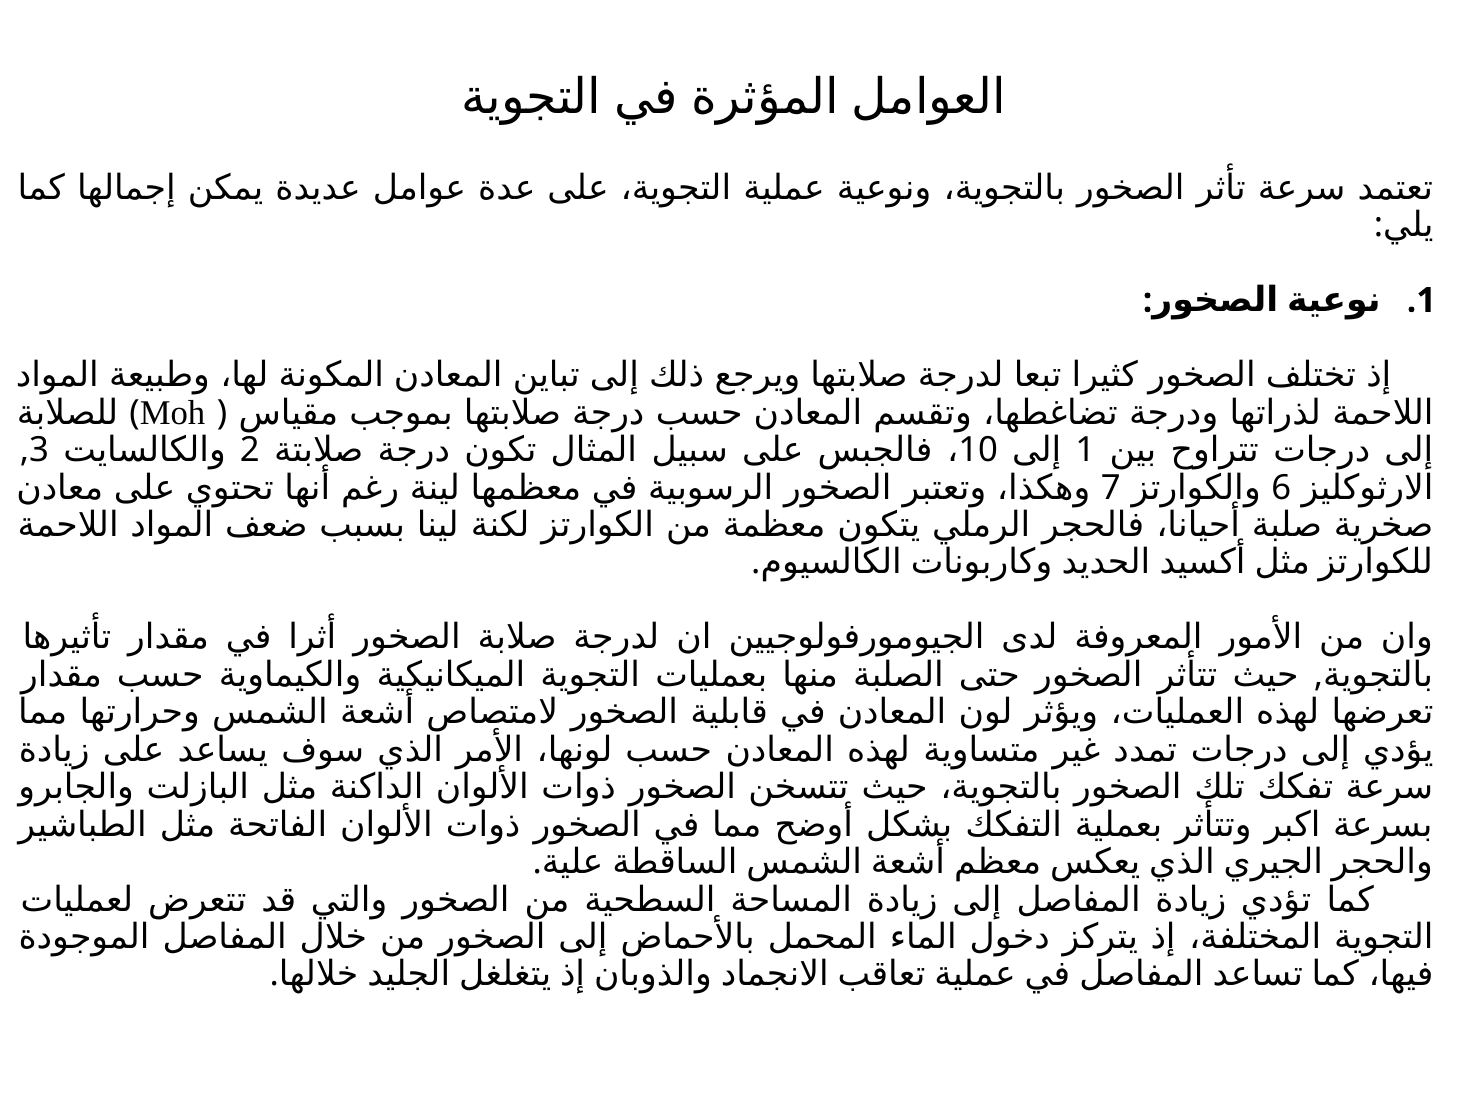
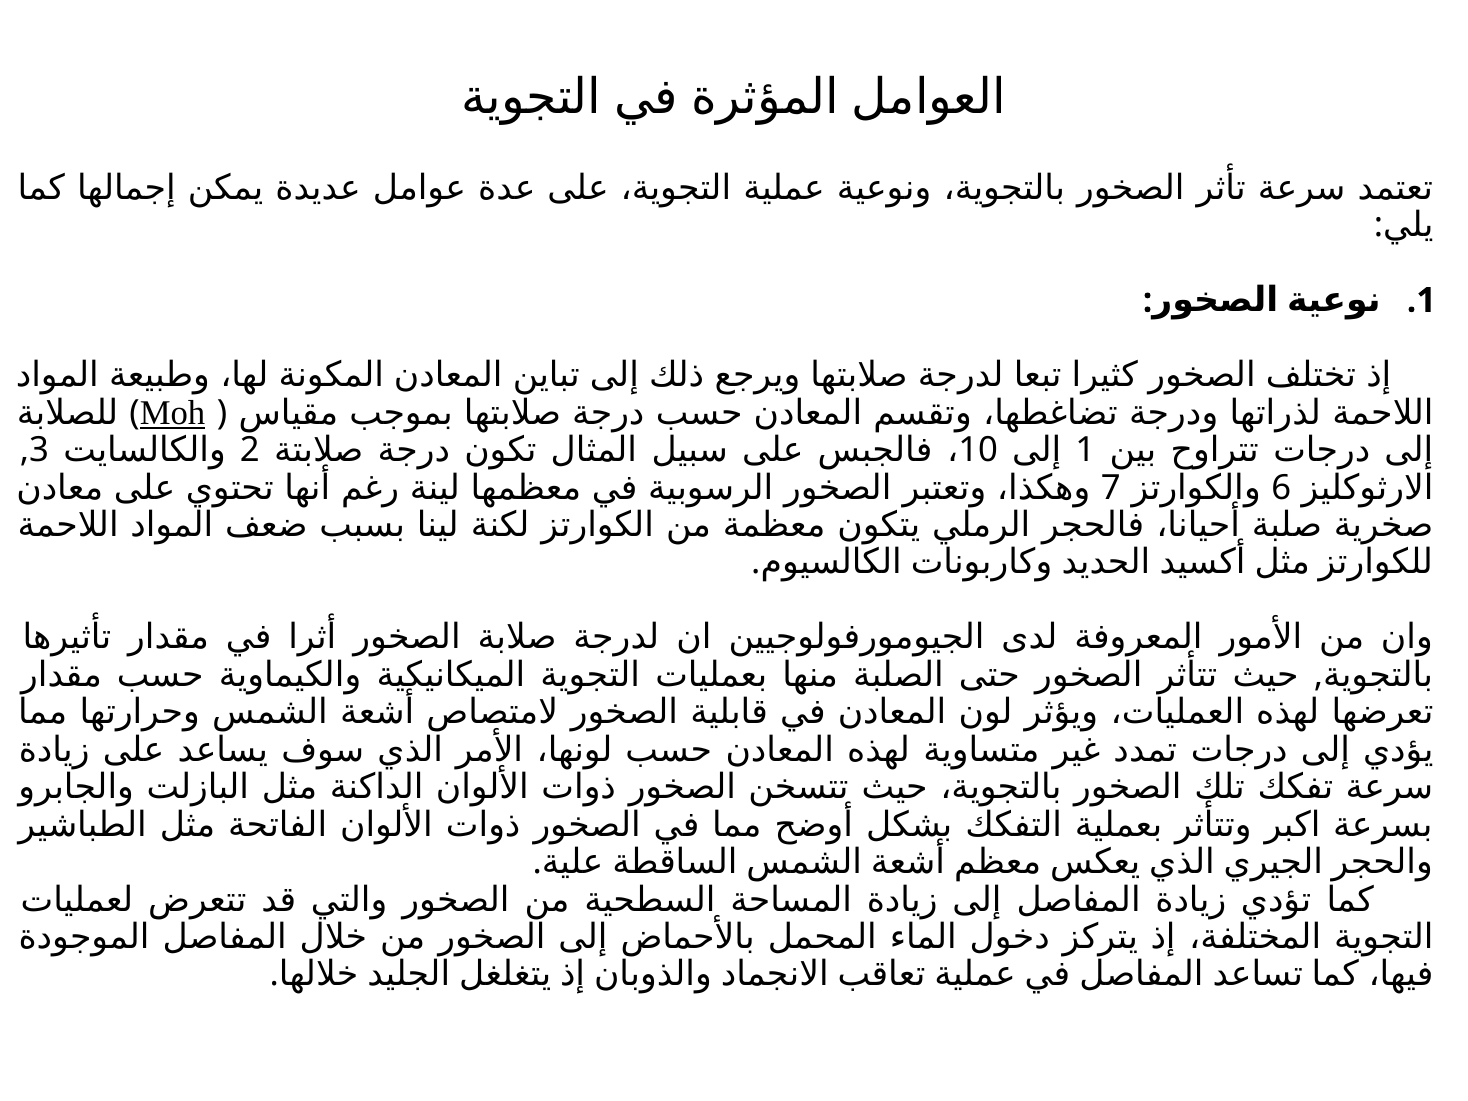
Moh underline: none -> present
